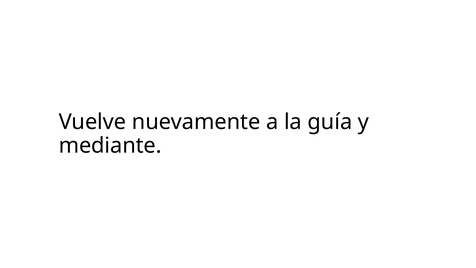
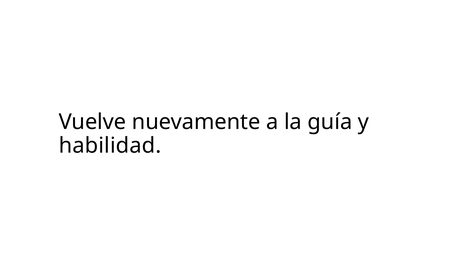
mediante: mediante -> habilidad
